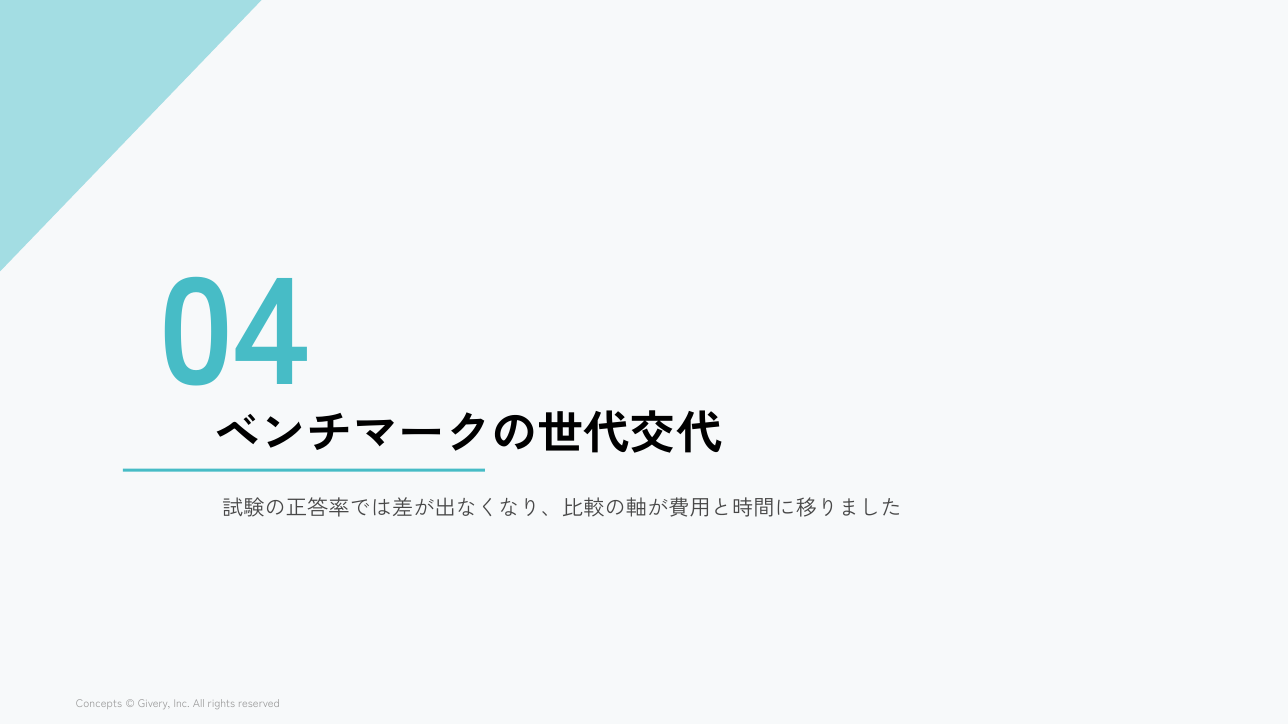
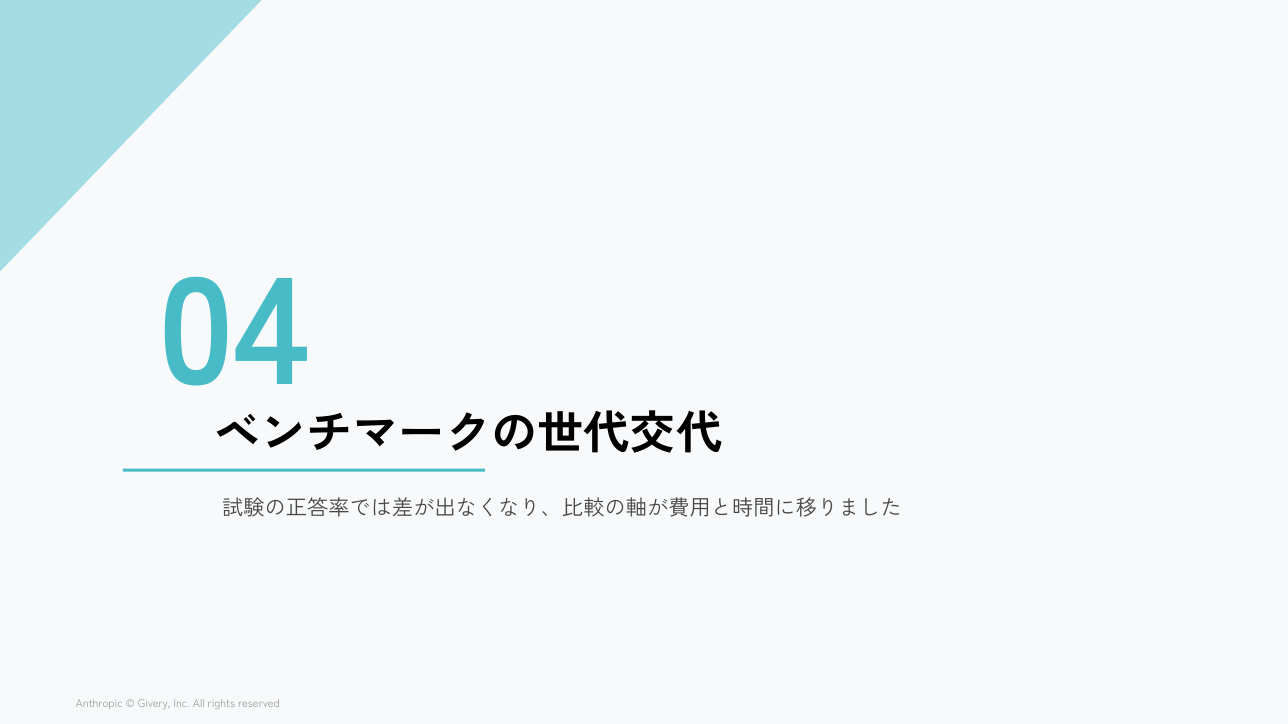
Concepts: Concepts -> Anthropic
